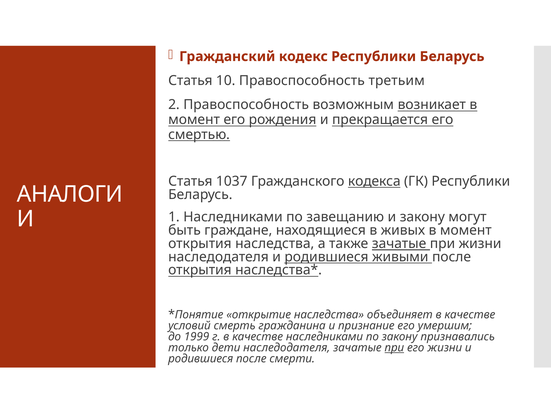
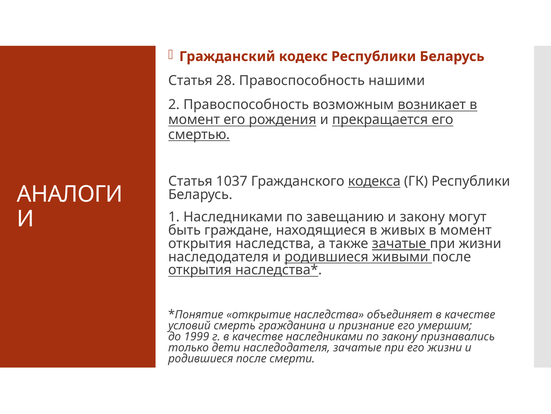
10: 10 -> 28
третьим: третьим -> нашими
при at (394, 347) underline: present -> none
